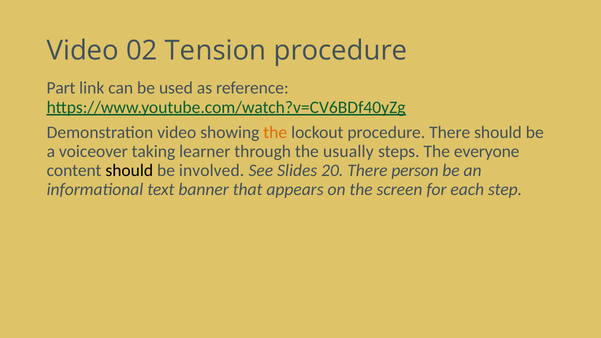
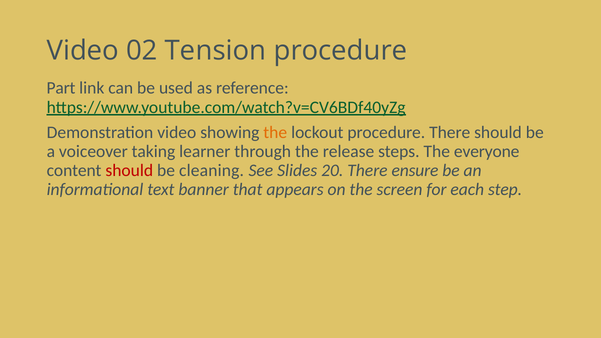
usually: usually -> release
should at (129, 170) colour: black -> red
involved: involved -> cleaning
person: person -> ensure
